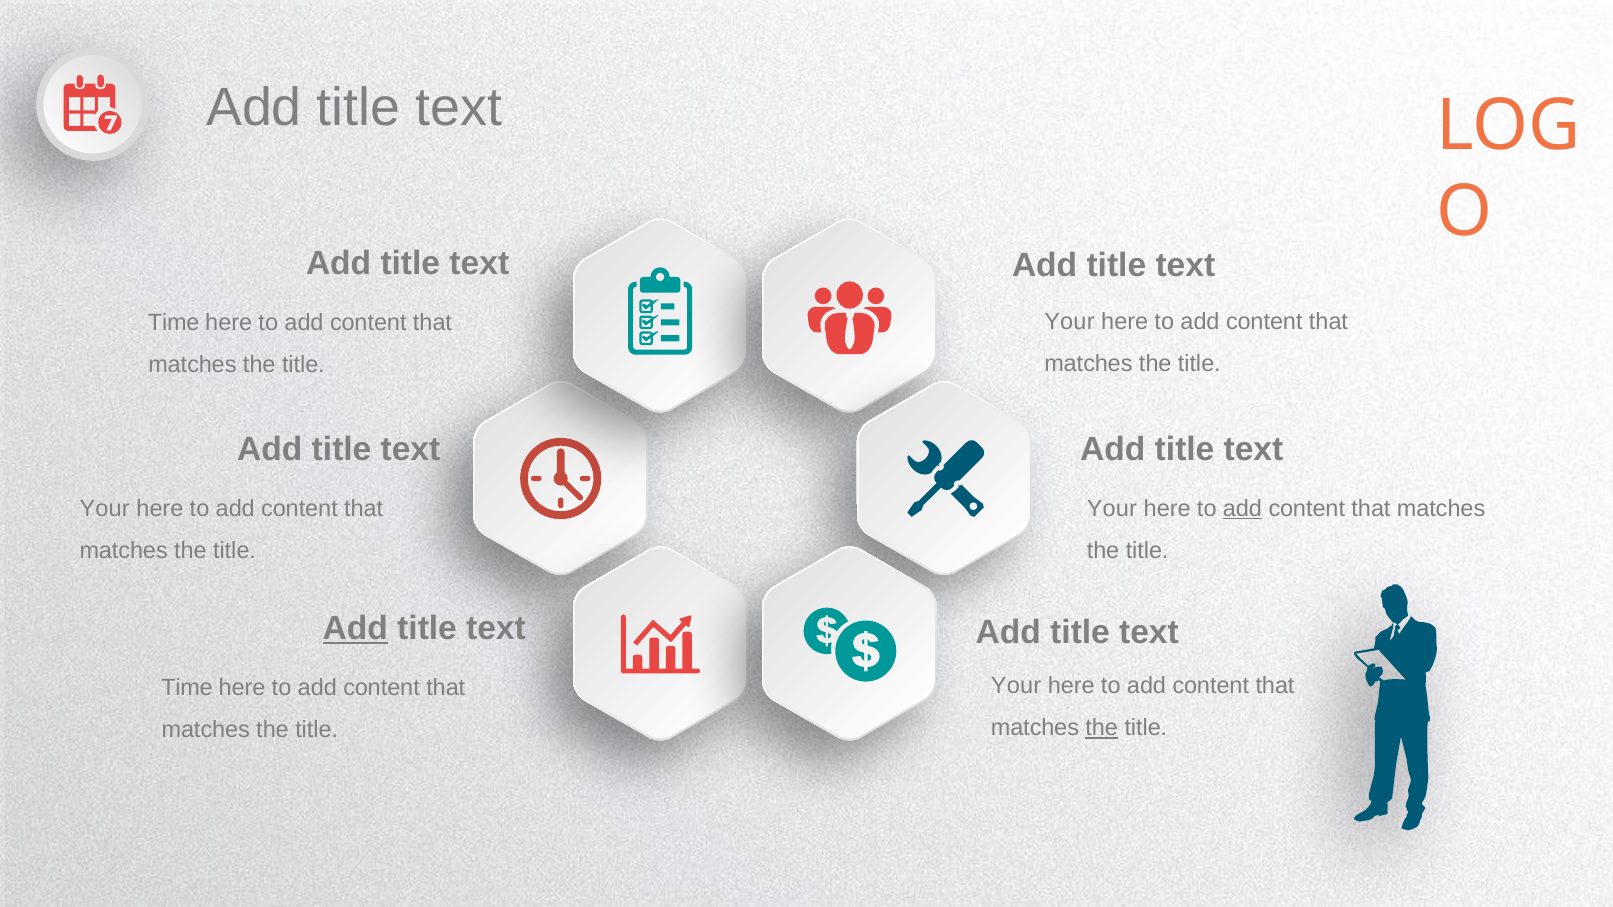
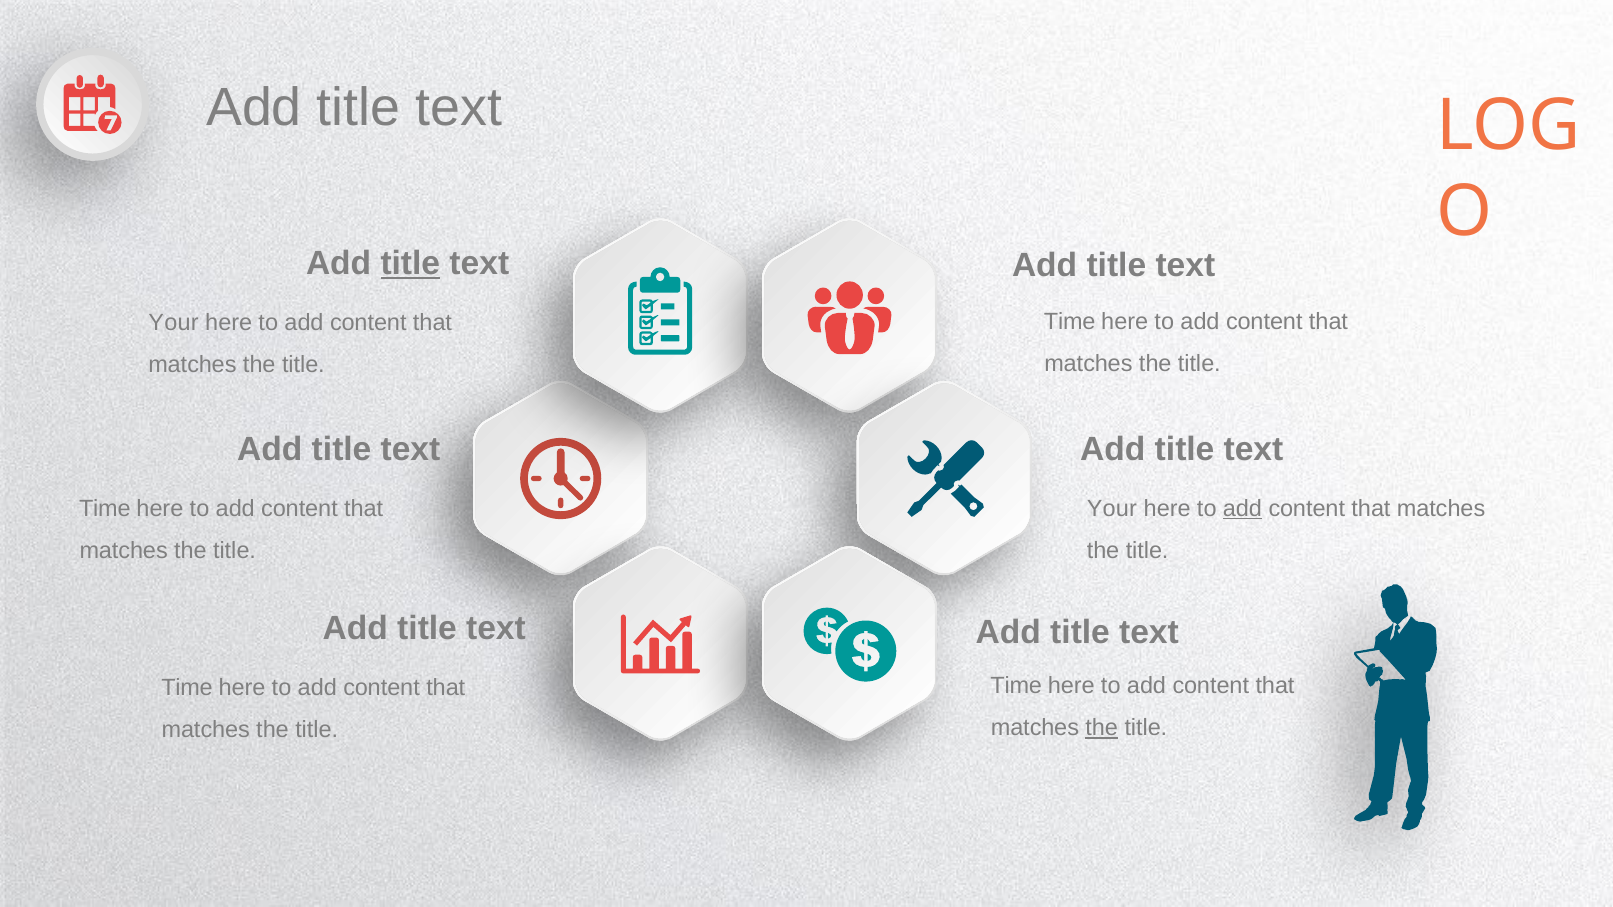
title at (410, 264) underline: none -> present
Your at (1069, 321): Your -> Time
Time at (174, 323): Time -> Your
Your at (105, 509): Your -> Time
Add at (355, 629) underline: present -> none
Your at (1016, 686): Your -> Time
